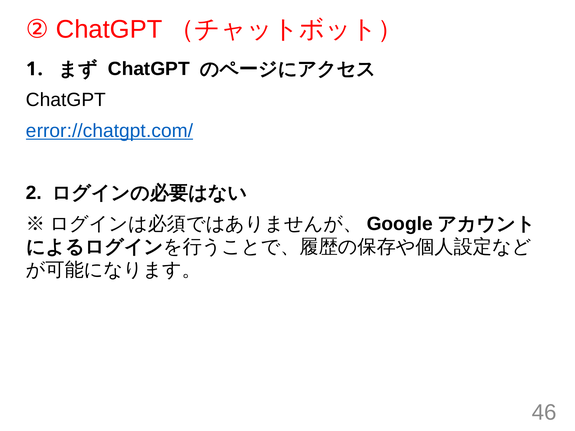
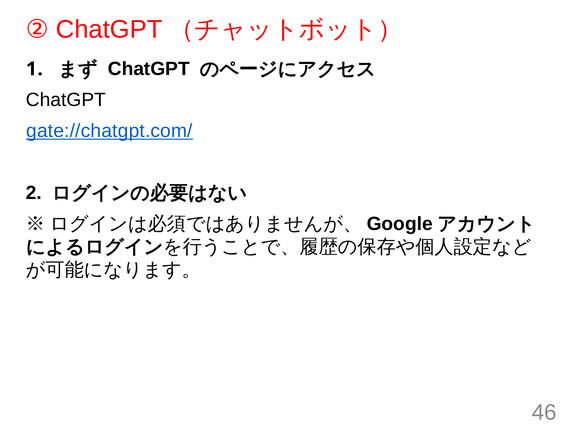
error://chatgpt.com/: error://chatgpt.com/ -> gate://chatgpt.com/
